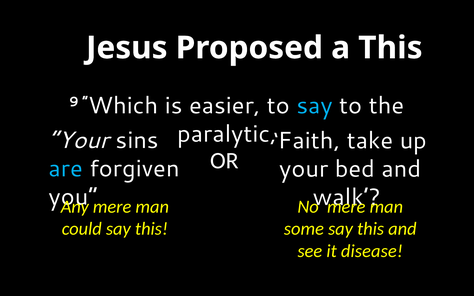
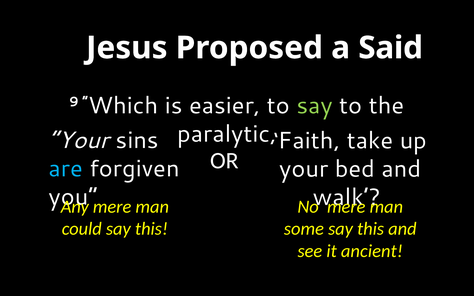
a This: This -> Said
say at (315, 106) colour: light blue -> light green
disease: disease -> ancient
